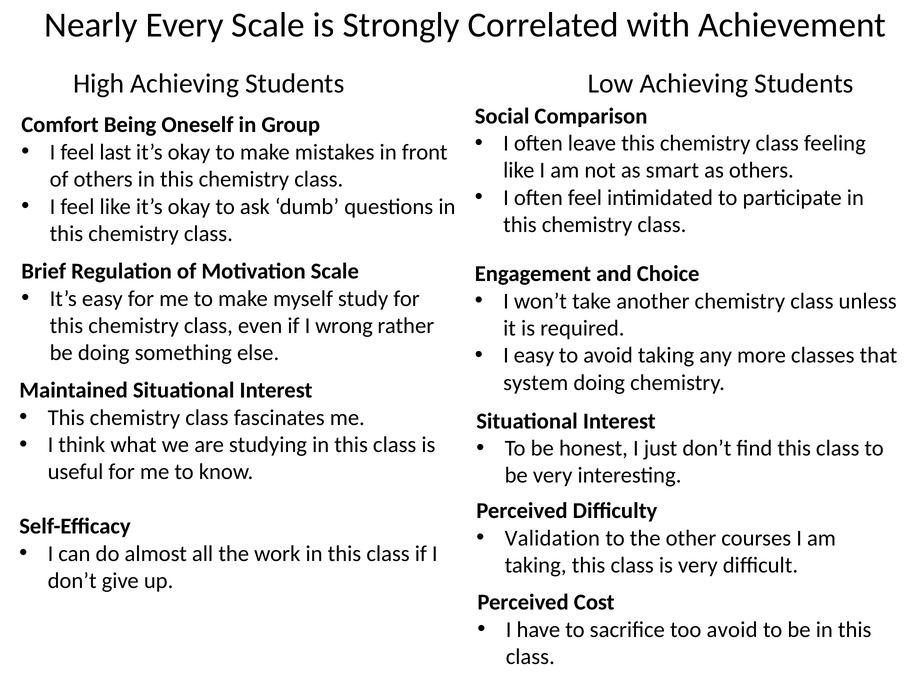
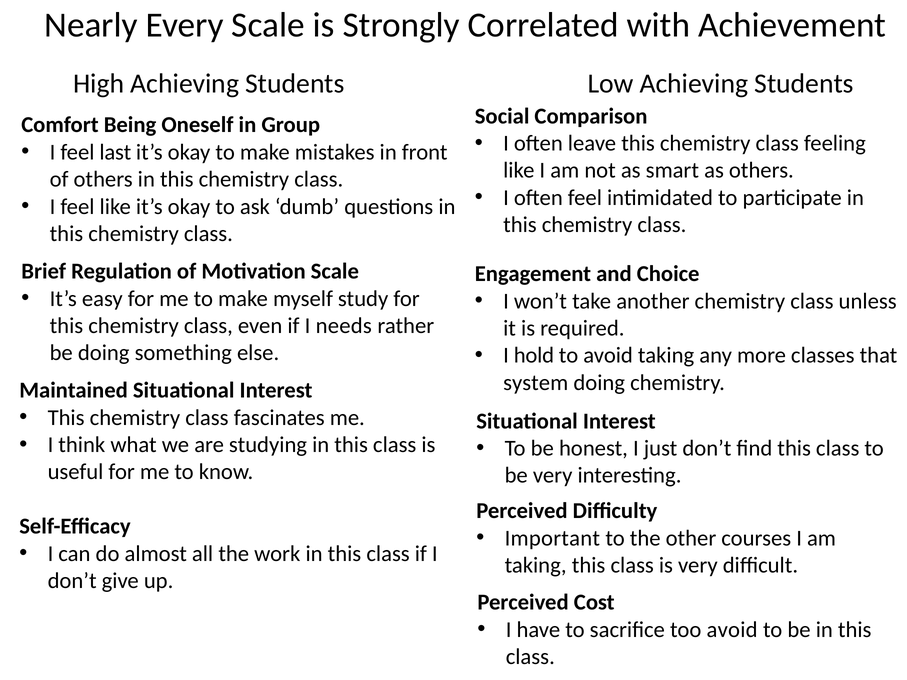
wrong: wrong -> needs
I easy: easy -> hold
Validation: Validation -> Important
